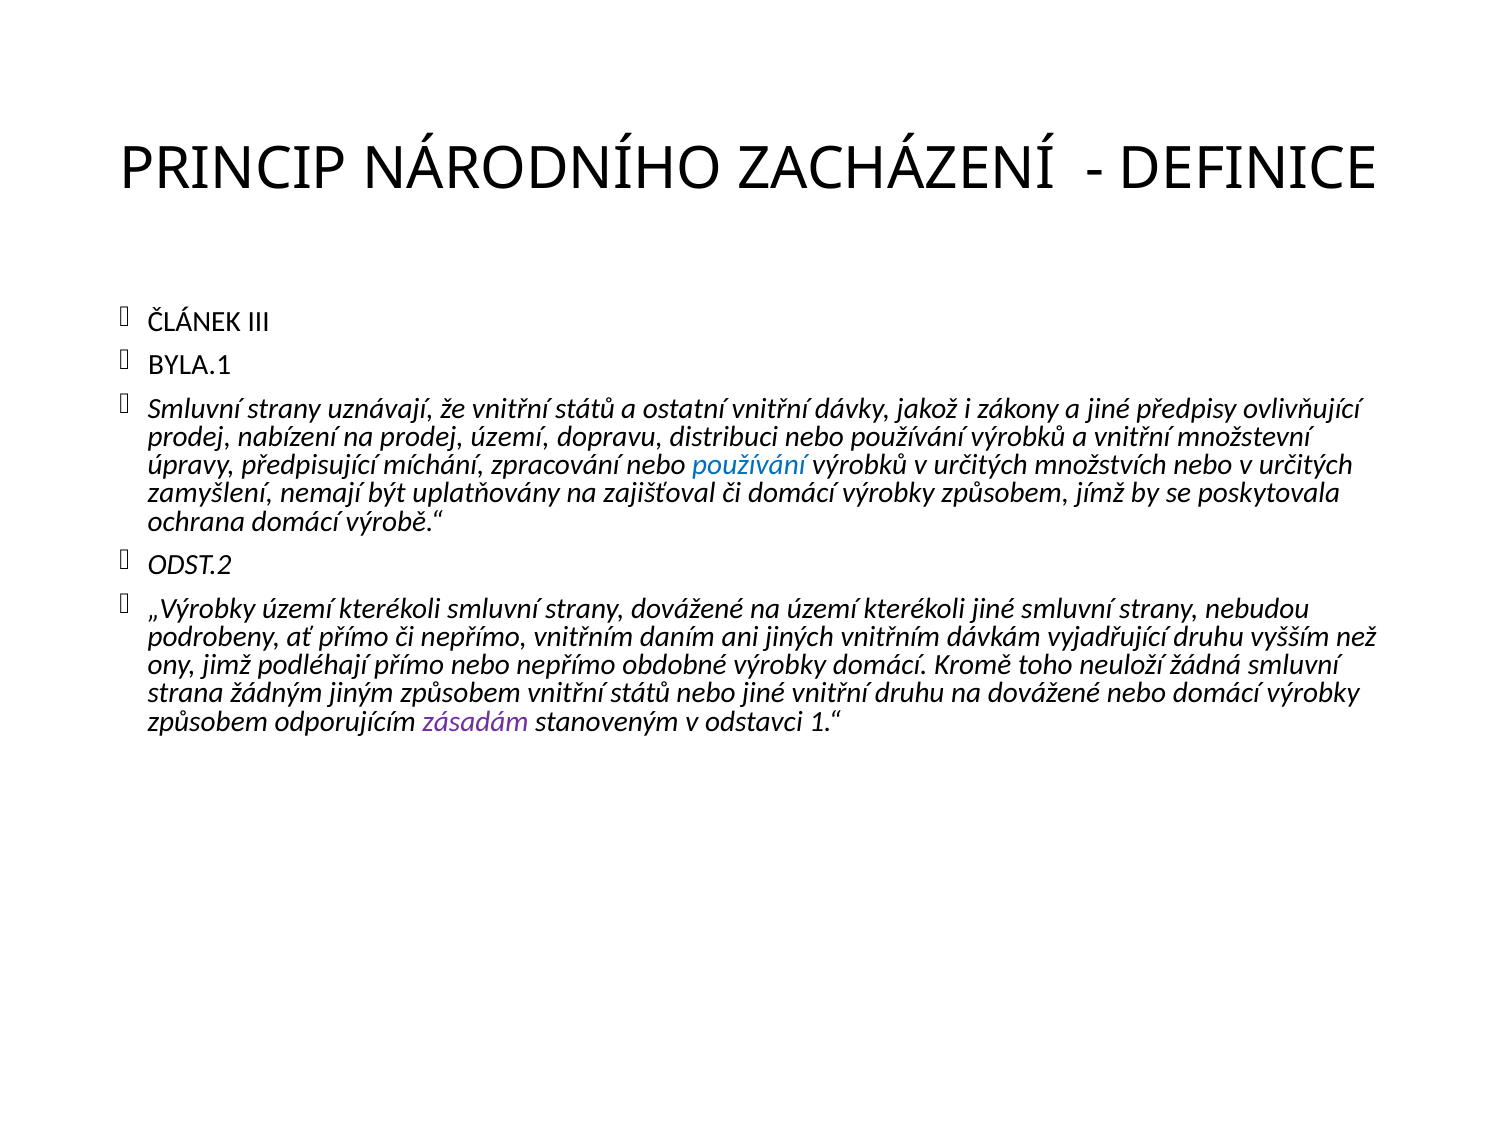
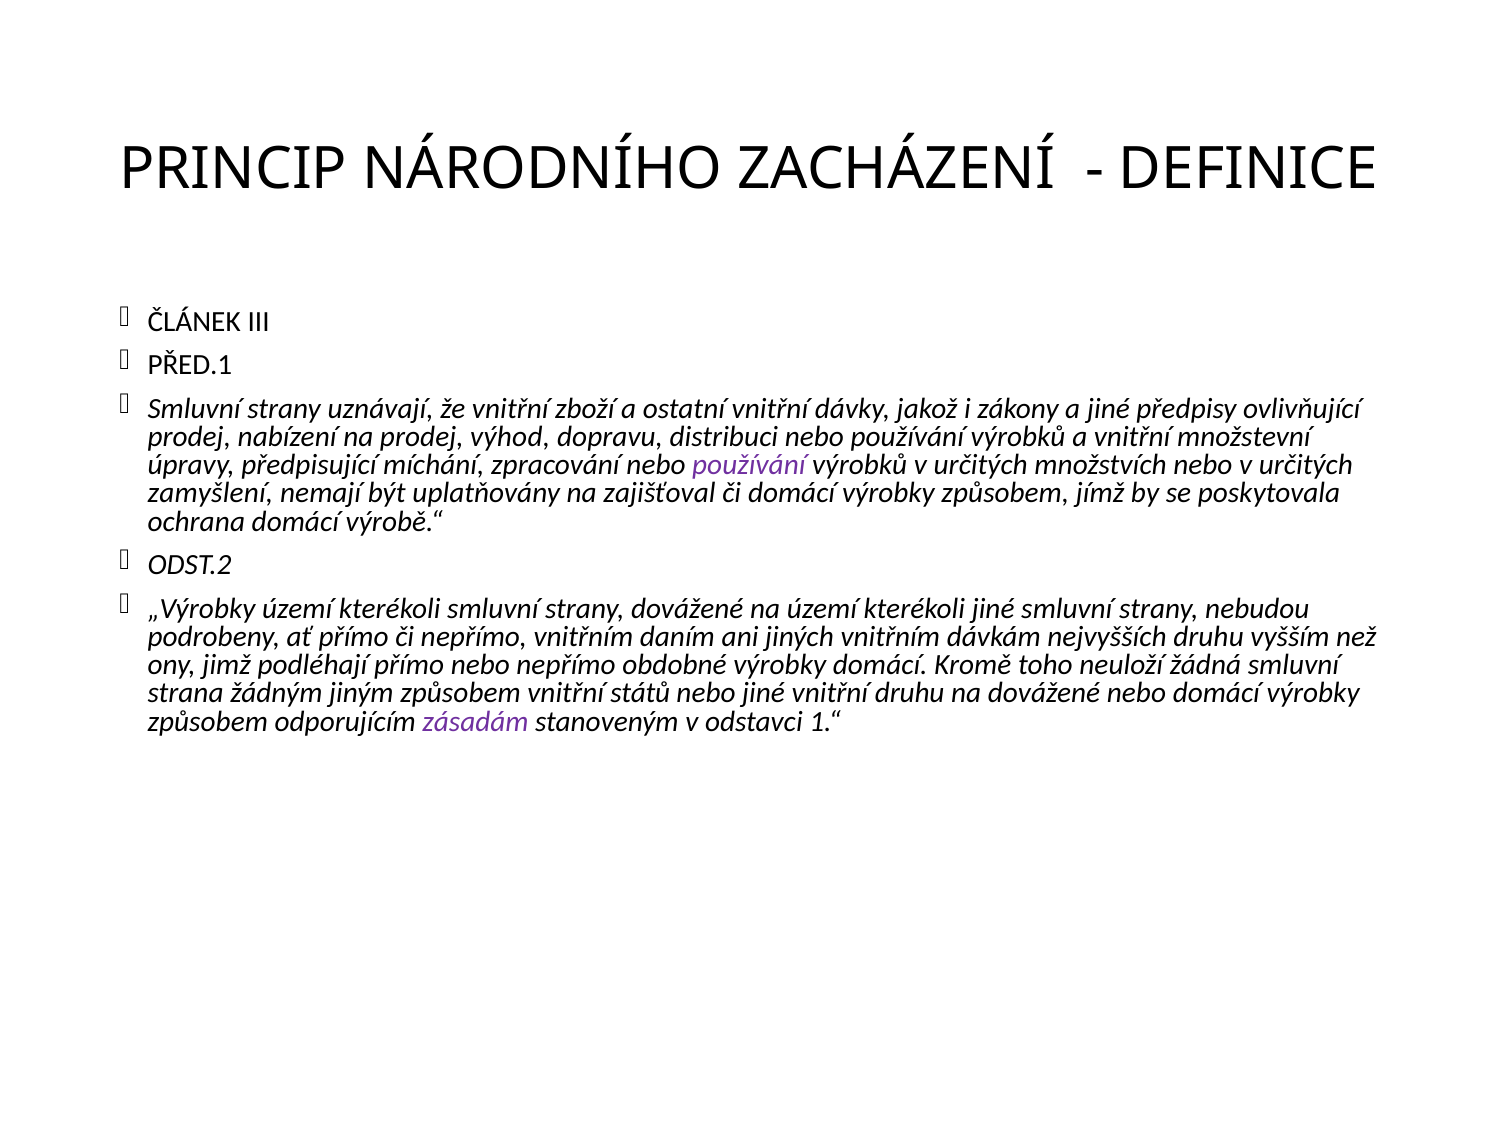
BYLA.1: BYLA.1 -> PŘED.1
že vnitřní států: států -> zboží
prodej území: území -> výhod
používání at (749, 465) colour: blue -> purple
vyjadřující: vyjadřující -> nejvyšších
